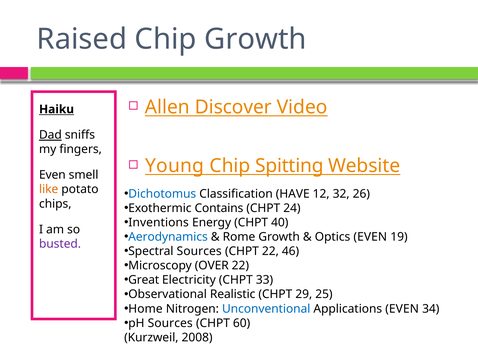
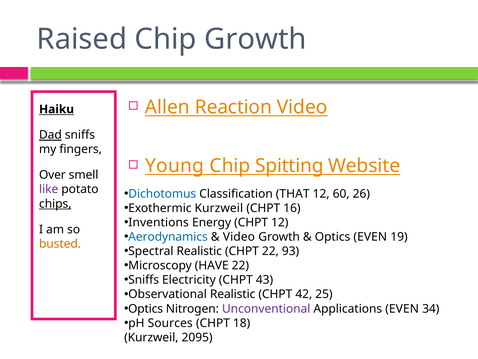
Discover: Discover -> Reaction
Even at (52, 175): Even -> Over
like colour: orange -> purple
HAVE: HAVE -> THAT
32: 32 -> 60
chips underline: none -> present
Exothermic Contains: Contains -> Kurzweil
24: 24 -> 16
CHPT 40: 40 -> 12
Rome at (239, 237): Rome -> Video
busted colour: purple -> orange
Spectral Sources: Sources -> Realistic
46: 46 -> 93
OVER: OVER -> HAVE
Great at (144, 280): Great -> Sniffs
33: 33 -> 43
29: 29 -> 42
Home at (145, 308): Home -> Optics
Unconventional colour: blue -> purple
60: 60 -> 18
2008: 2008 -> 2095
